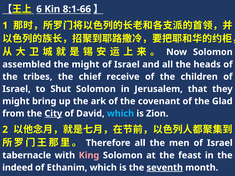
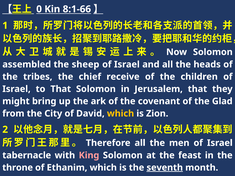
6: 6 -> 0
the might: might -> sheep
to Shut: Shut -> That
City underline: present -> none
which at (121, 114) colour: light blue -> yellow
indeed: indeed -> throne
